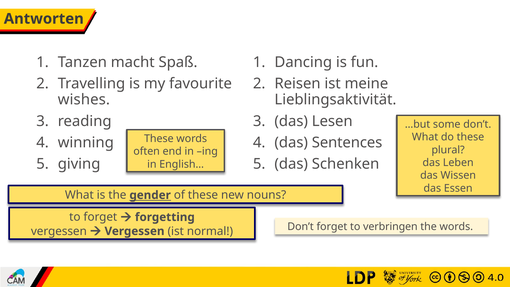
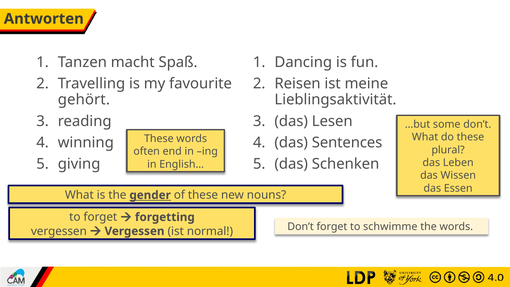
wishes: wishes -> gehört
verbringen: verbringen -> schwimme
